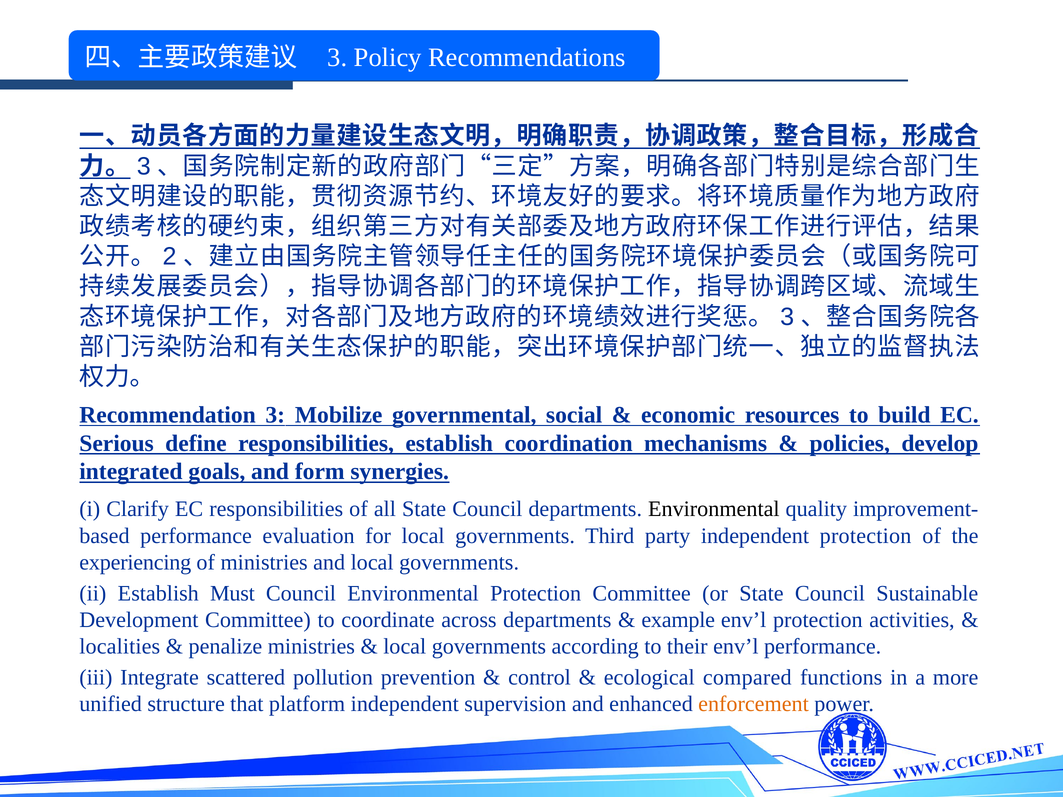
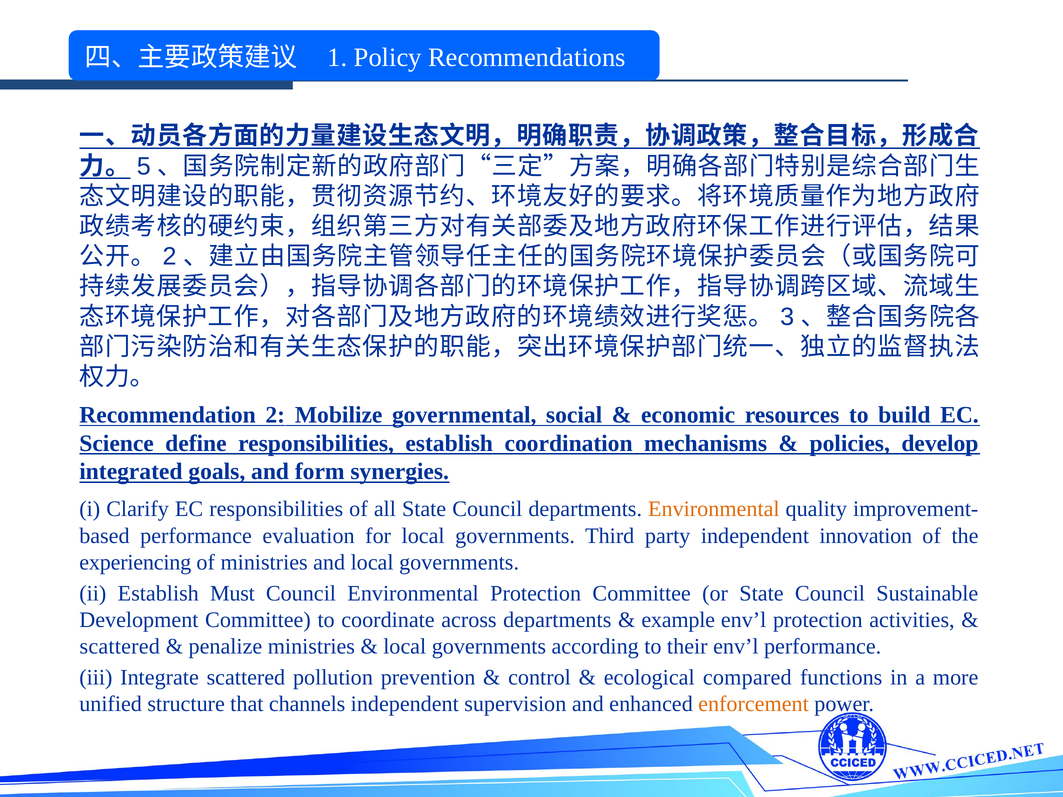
3 at (337, 57): 3 -> 1
3 at (144, 166): 3 -> 5
Recommendation 3: 3 -> 2
Serious: Serious -> Science
Environmental at (714, 509) colour: black -> orange
independent protection: protection -> innovation
localities at (120, 647): localities -> scattered
platform: platform -> channels
